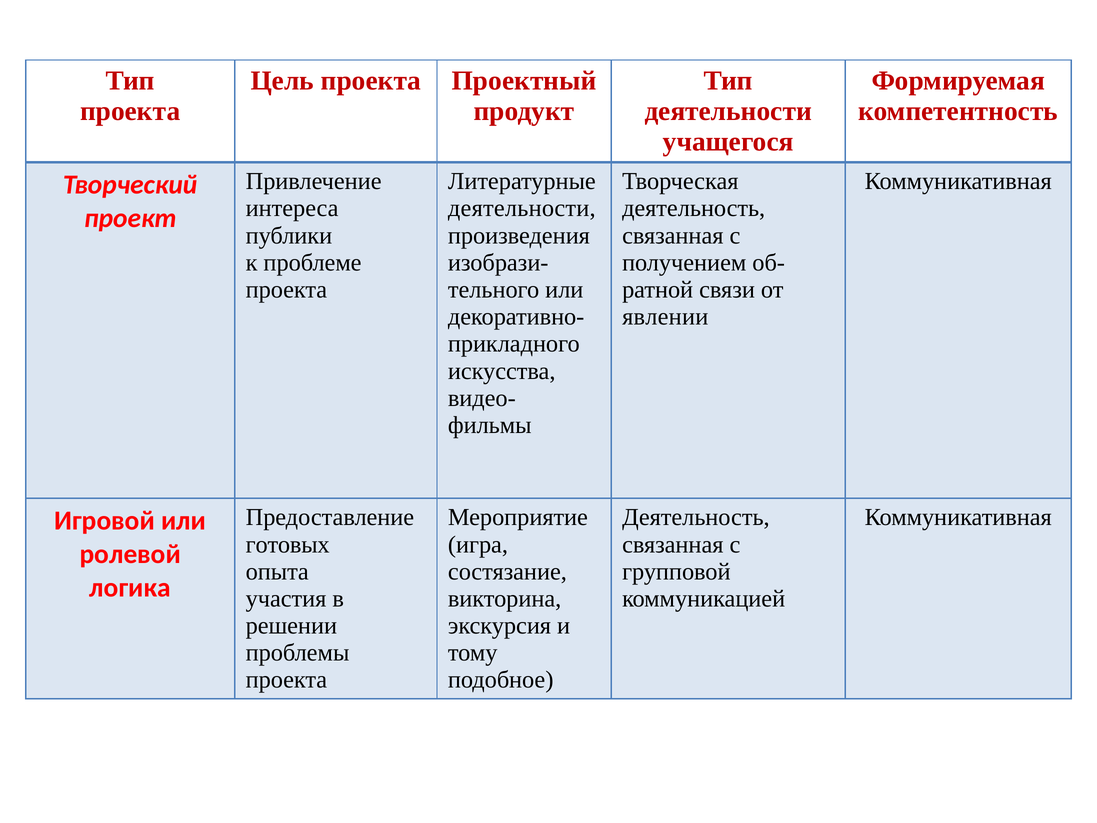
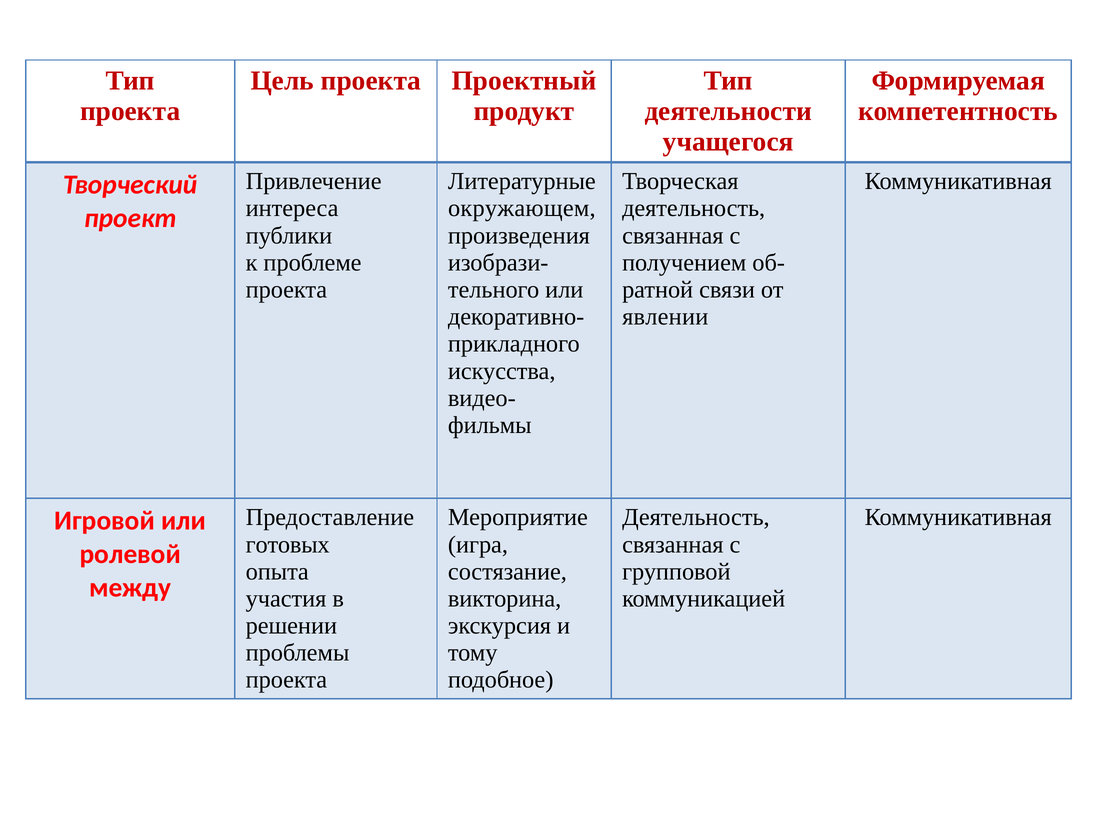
деятельности at (522, 208): деятельности -> окружающем
логика: логика -> между
